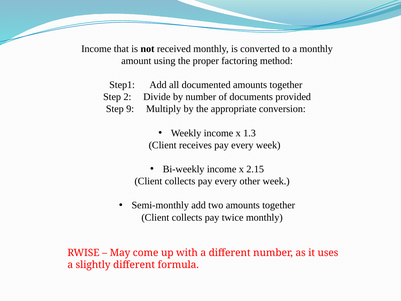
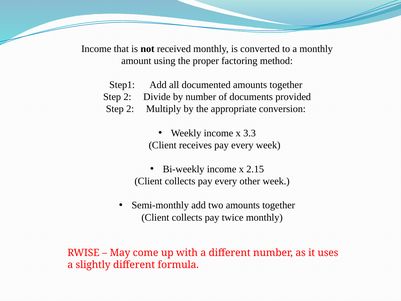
9 at (130, 109): 9 -> 2
1.3: 1.3 -> 3.3
